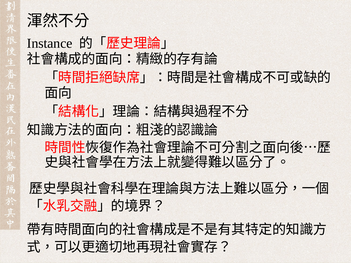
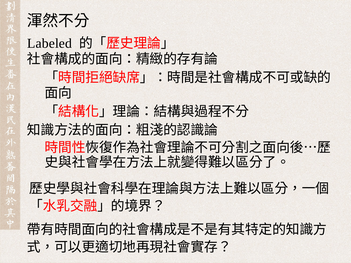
Instance: Instance -> Labeled
